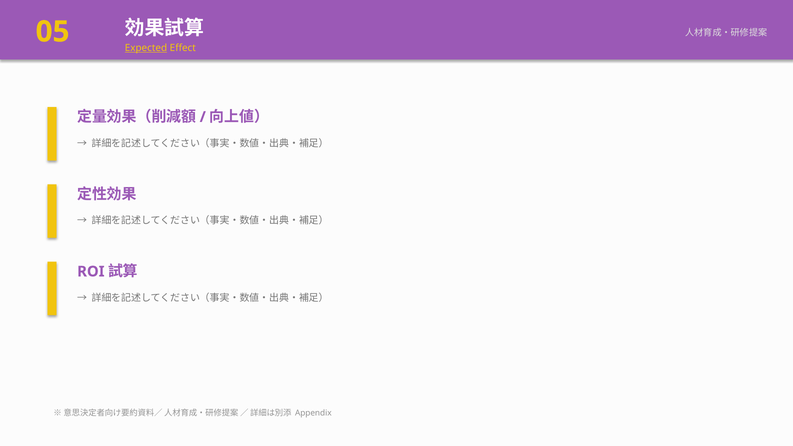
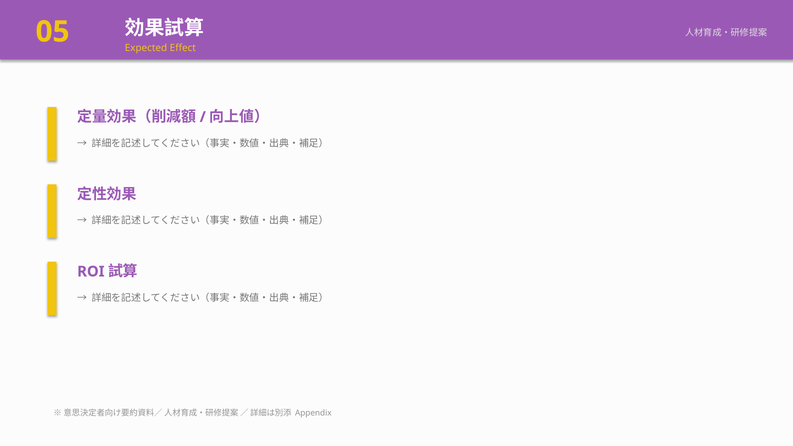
Expected underline: present -> none
